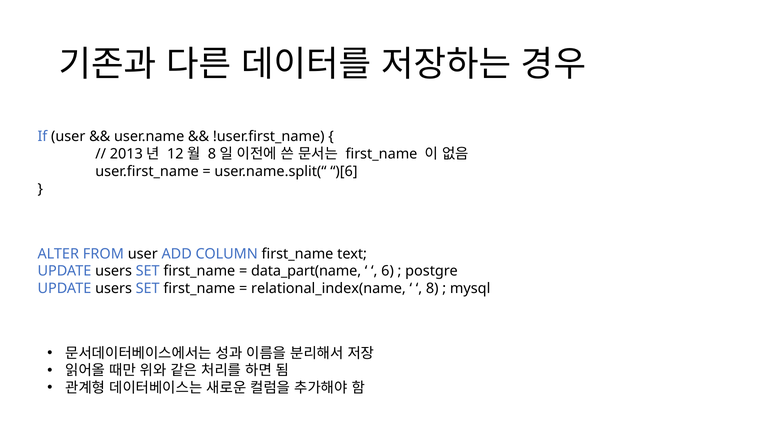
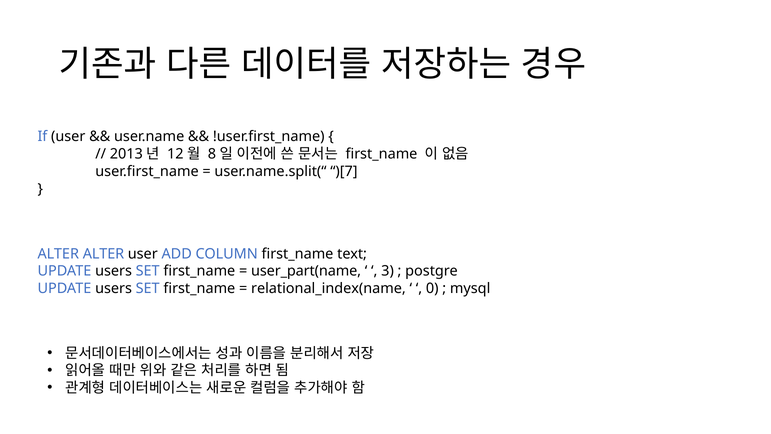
)[6: )[6 -> )[7
ALTER FROM: FROM -> ALTER
data_part(name: data_part(name -> user_part(name
6: 6 -> 3
8: 8 -> 0
